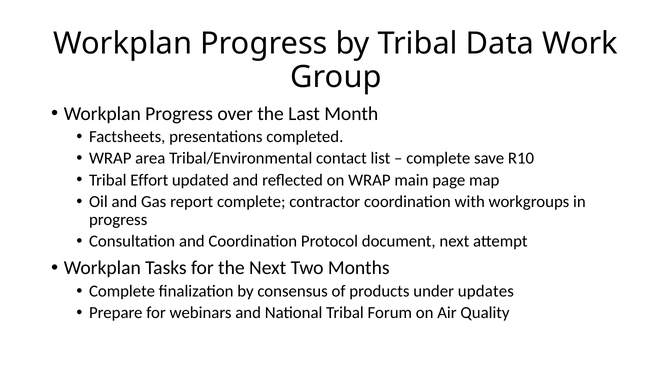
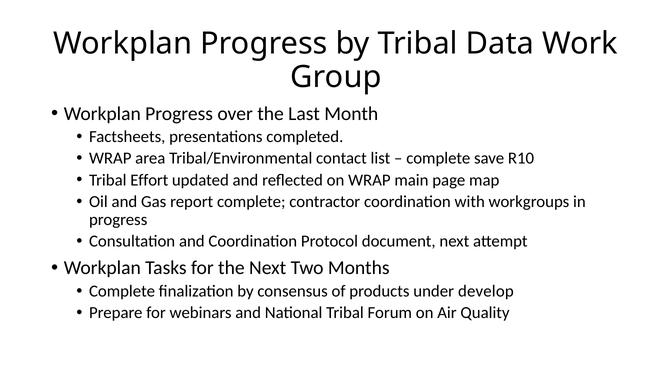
updates: updates -> develop
